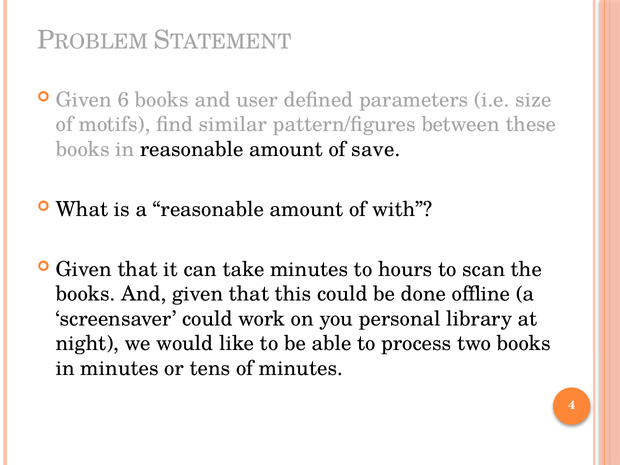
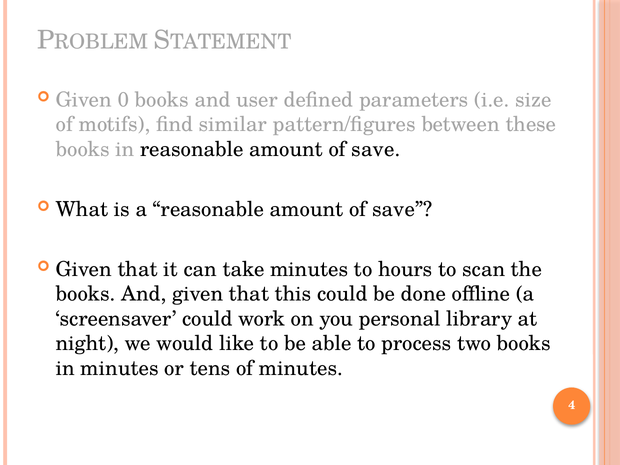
6: 6 -> 0
with at (402, 209): with -> save
